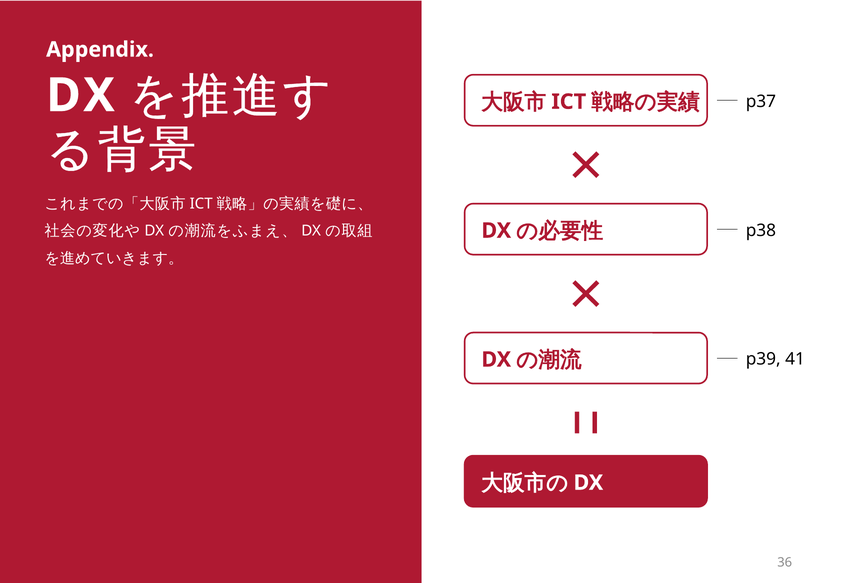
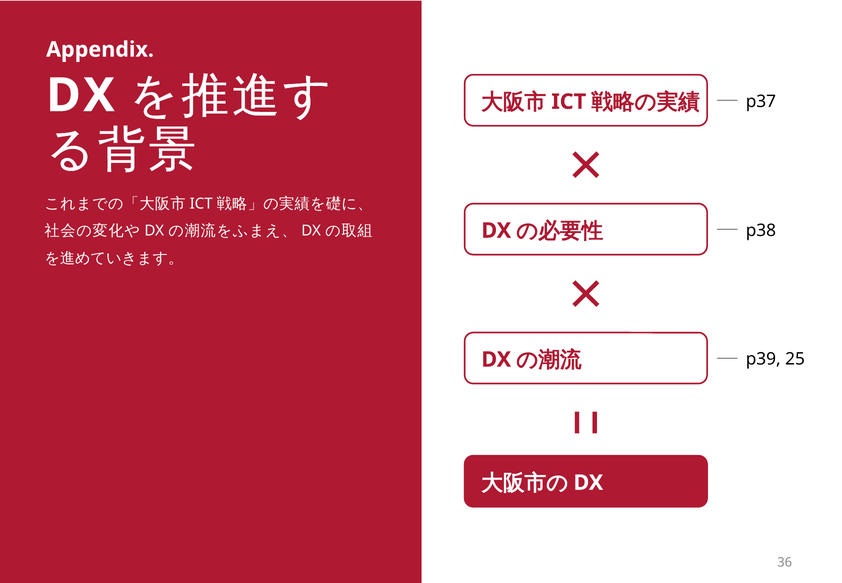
41: 41 -> 25
